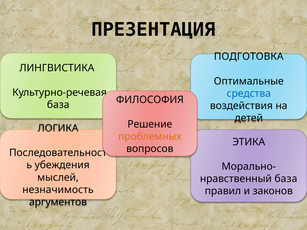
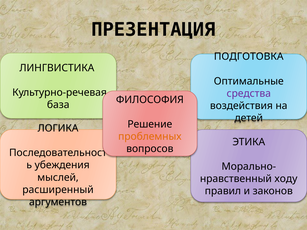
средства colour: blue -> purple
база at (286, 179): база -> ходу
незначимость: незначимость -> расширенный
